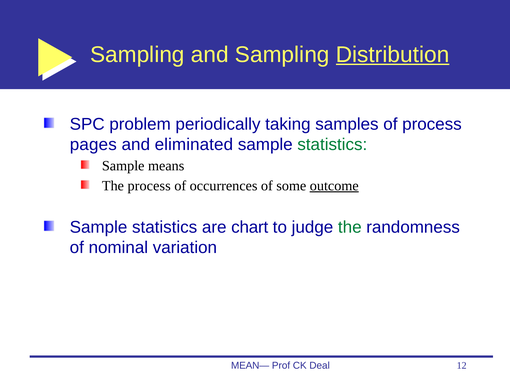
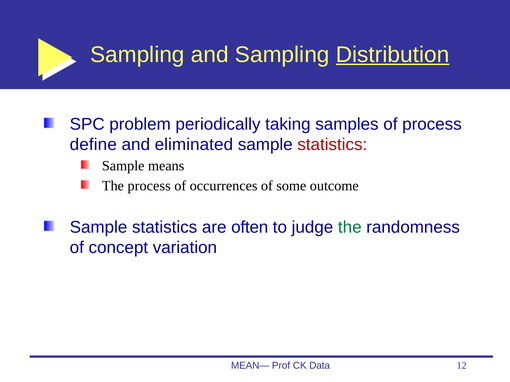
pages: pages -> define
statistics at (332, 145) colour: green -> red
outcome underline: present -> none
chart: chart -> often
nominal: nominal -> concept
Deal: Deal -> Data
